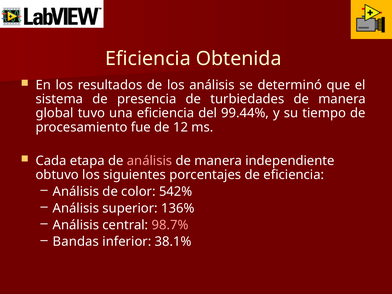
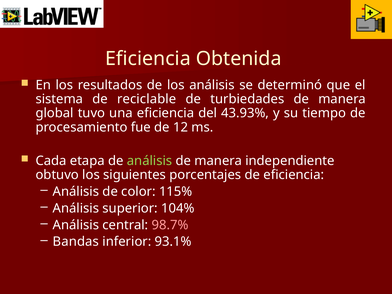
presencia: presencia -> reciclable
99.44%: 99.44% -> 43.93%
análisis at (150, 161) colour: pink -> light green
542%: 542% -> 115%
136%: 136% -> 104%
38.1%: 38.1% -> 93.1%
